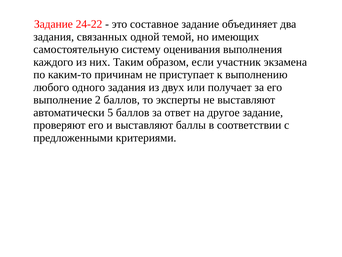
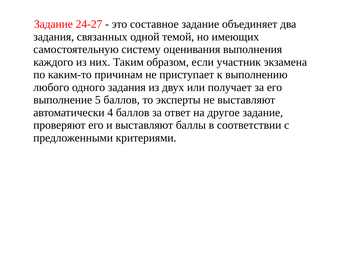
24-22: 24-22 -> 24-27
2: 2 -> 5
5: 5 -> 4
